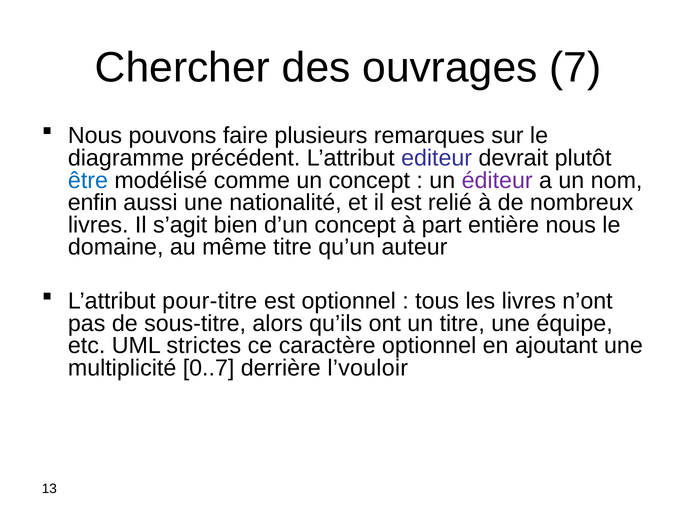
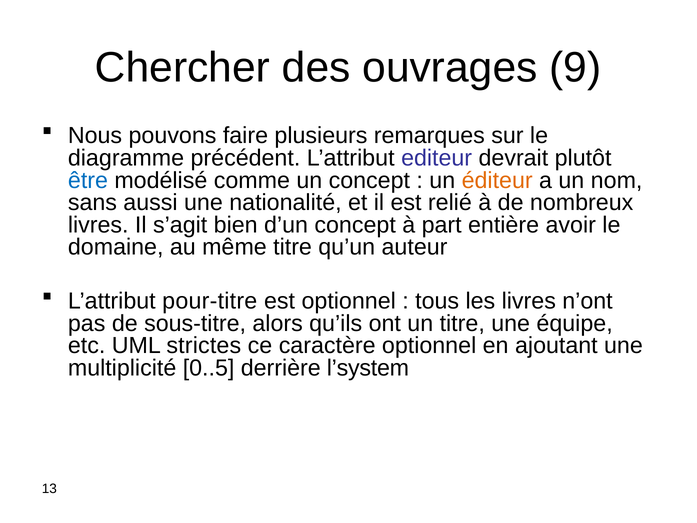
7: 7 -> 9
éditeur colour: purple -> orange
enfin: enfin -> sans
entière nous: nous -> avoir
0..7: 0..7 -> 0..5
l’vouloir: l’vouloir -> l’system
